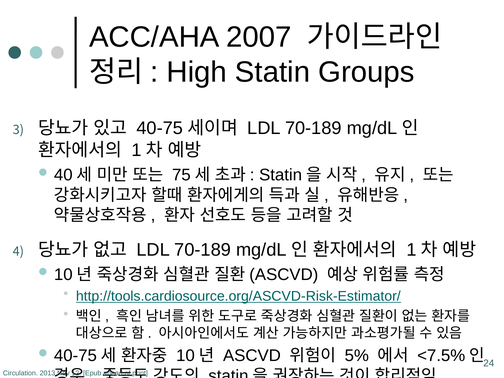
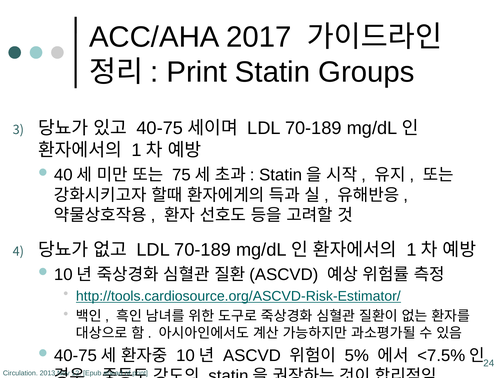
2007: 2007 -> 2017
High at (197, 72): High -> Print
